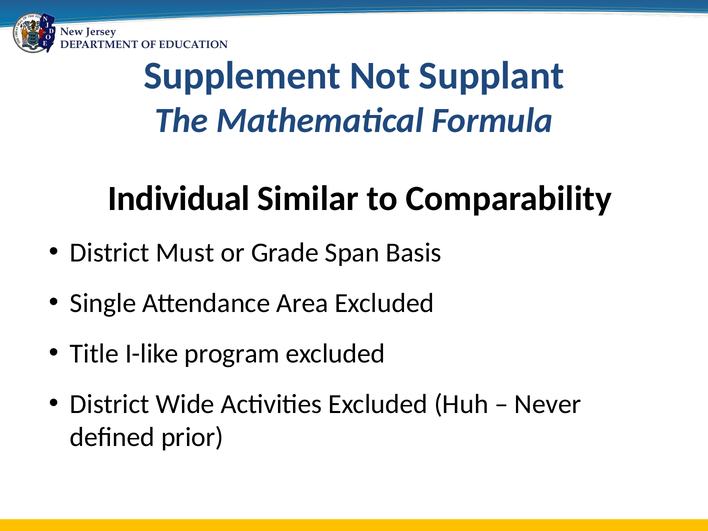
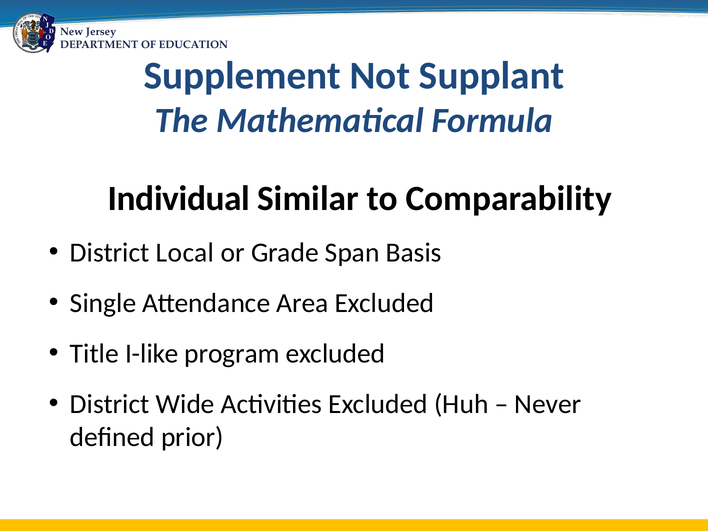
Must: Must -> Local
